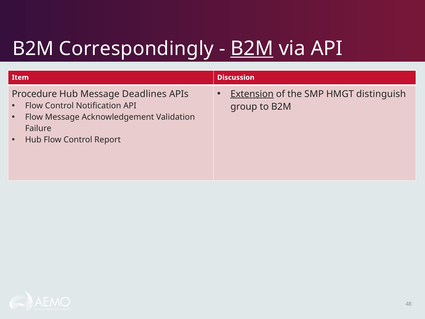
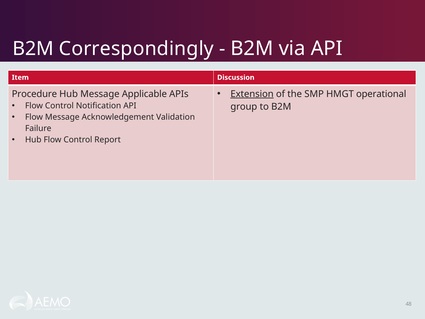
B2M at (252, 48) underline: present -> none
distinguish: distinguish -> operational
Deadlines: Deadlines -> Applicable
